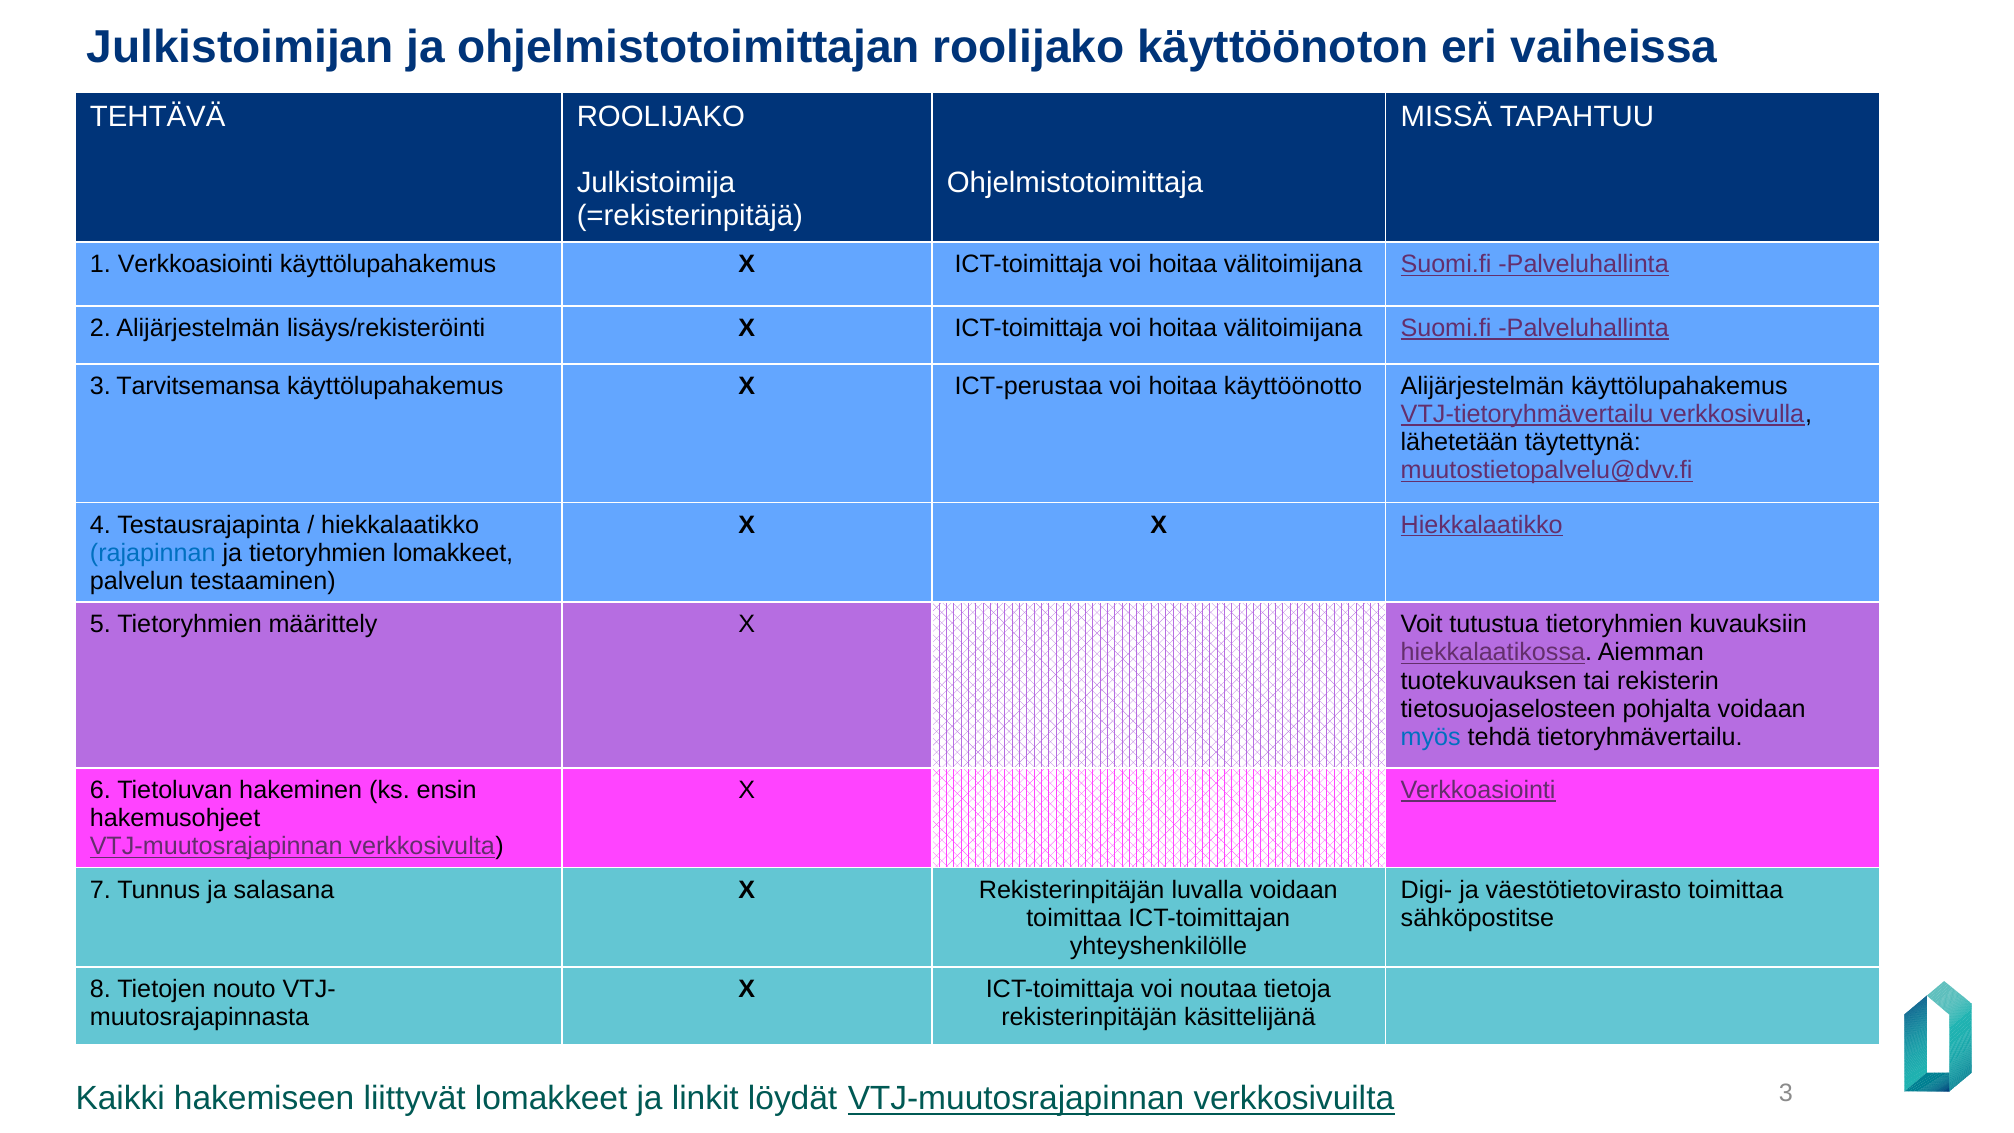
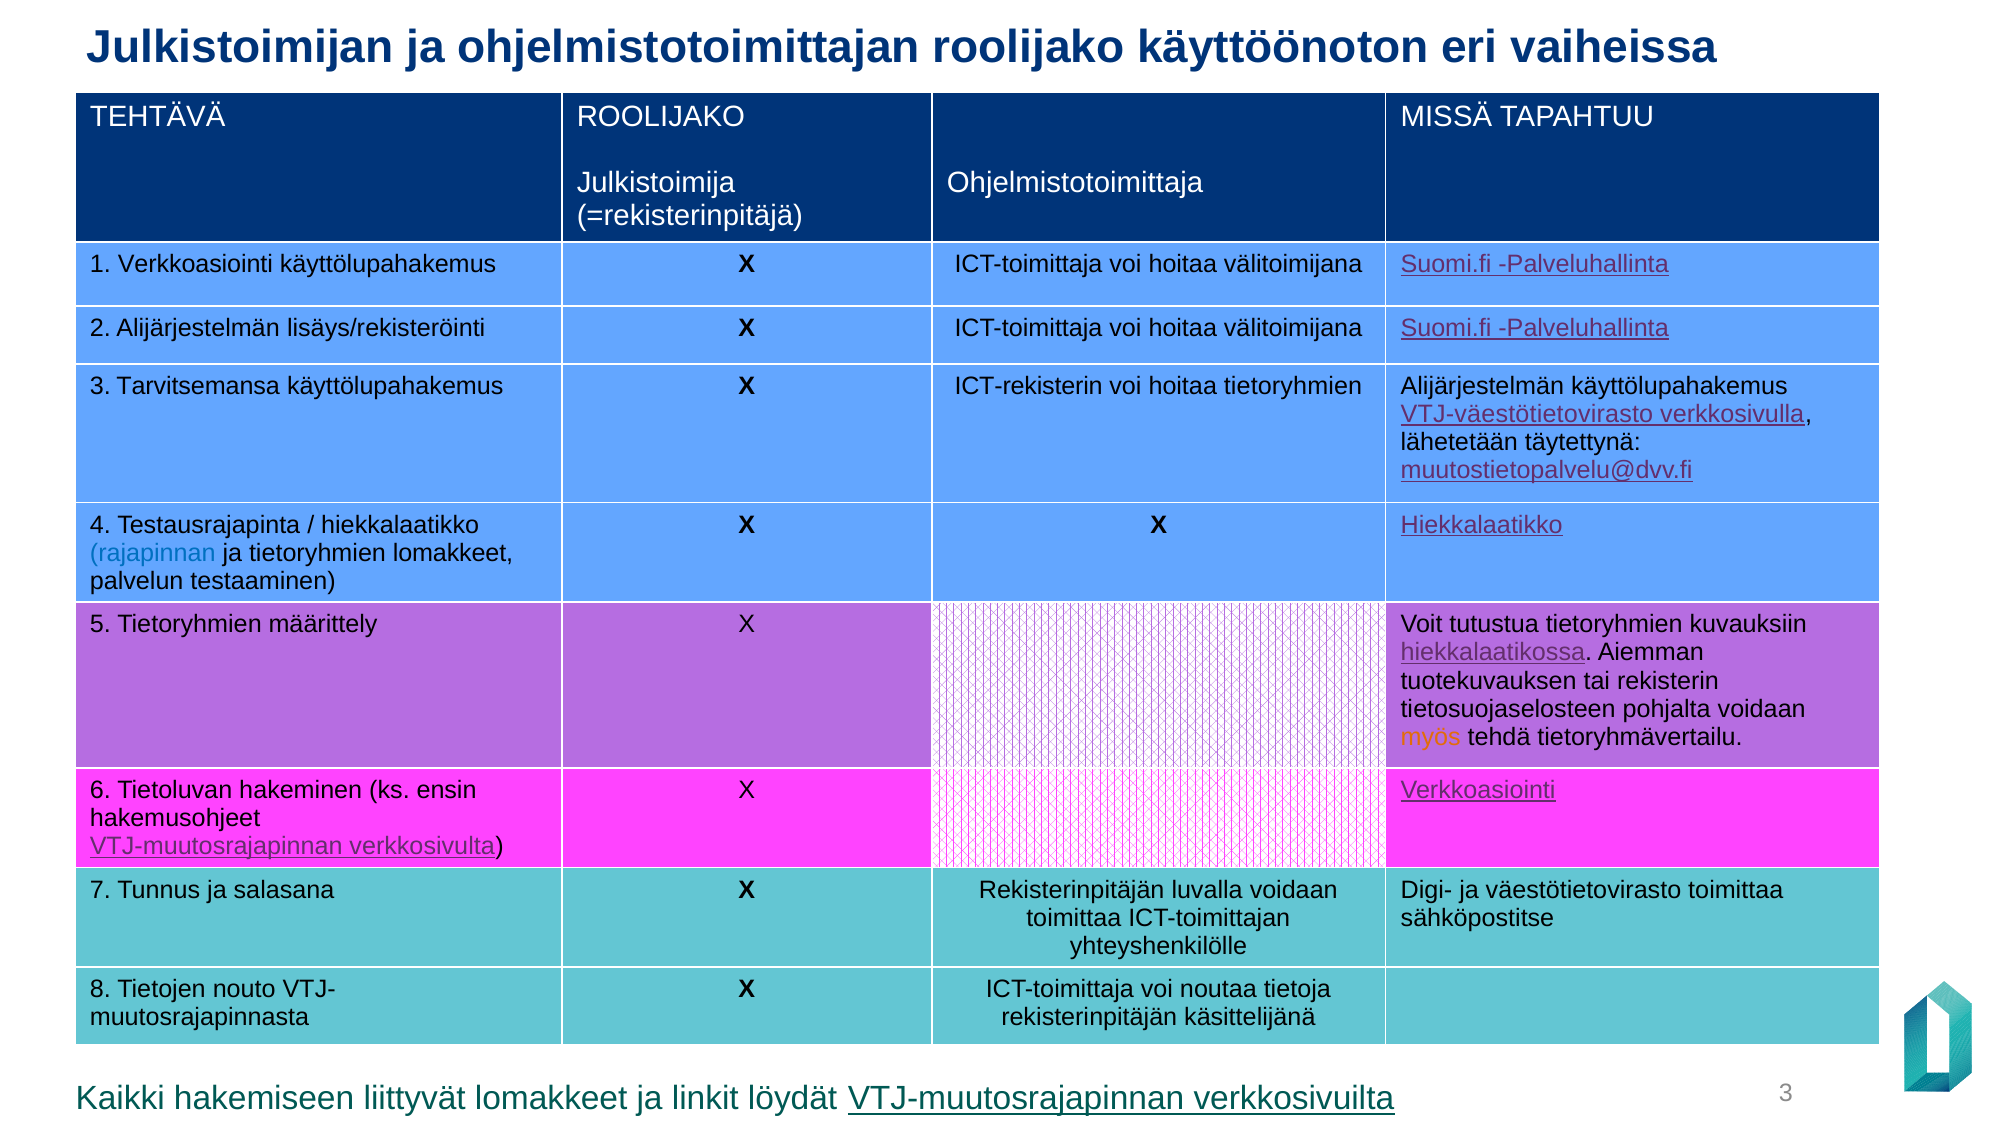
ICT-perustaa: ICT-perustaa -> ICT-rekisterin
hoitaa käyttöönotto: käyttöönotto -> tietoryhmien
VTJ-tietoryhmävertailu: VTJ-tietoryhmävertailu -> VTJ-väestötietovirasto
myös colour: blue -> orange
